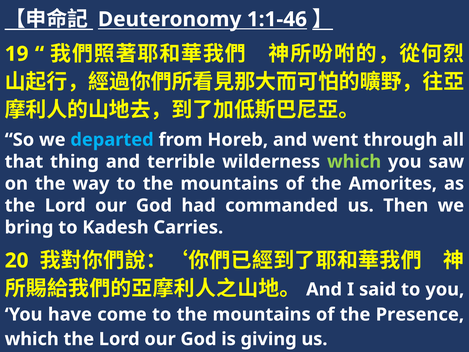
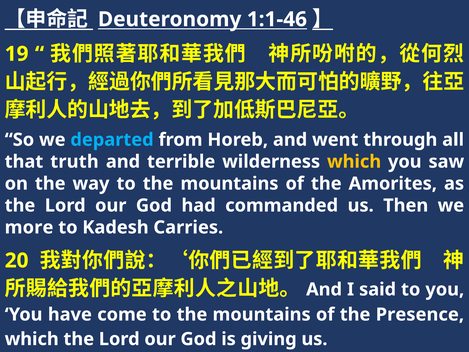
thing: thing -> truth
which at (354, 162) colour: light green -> yellow
bring: bring -> more
